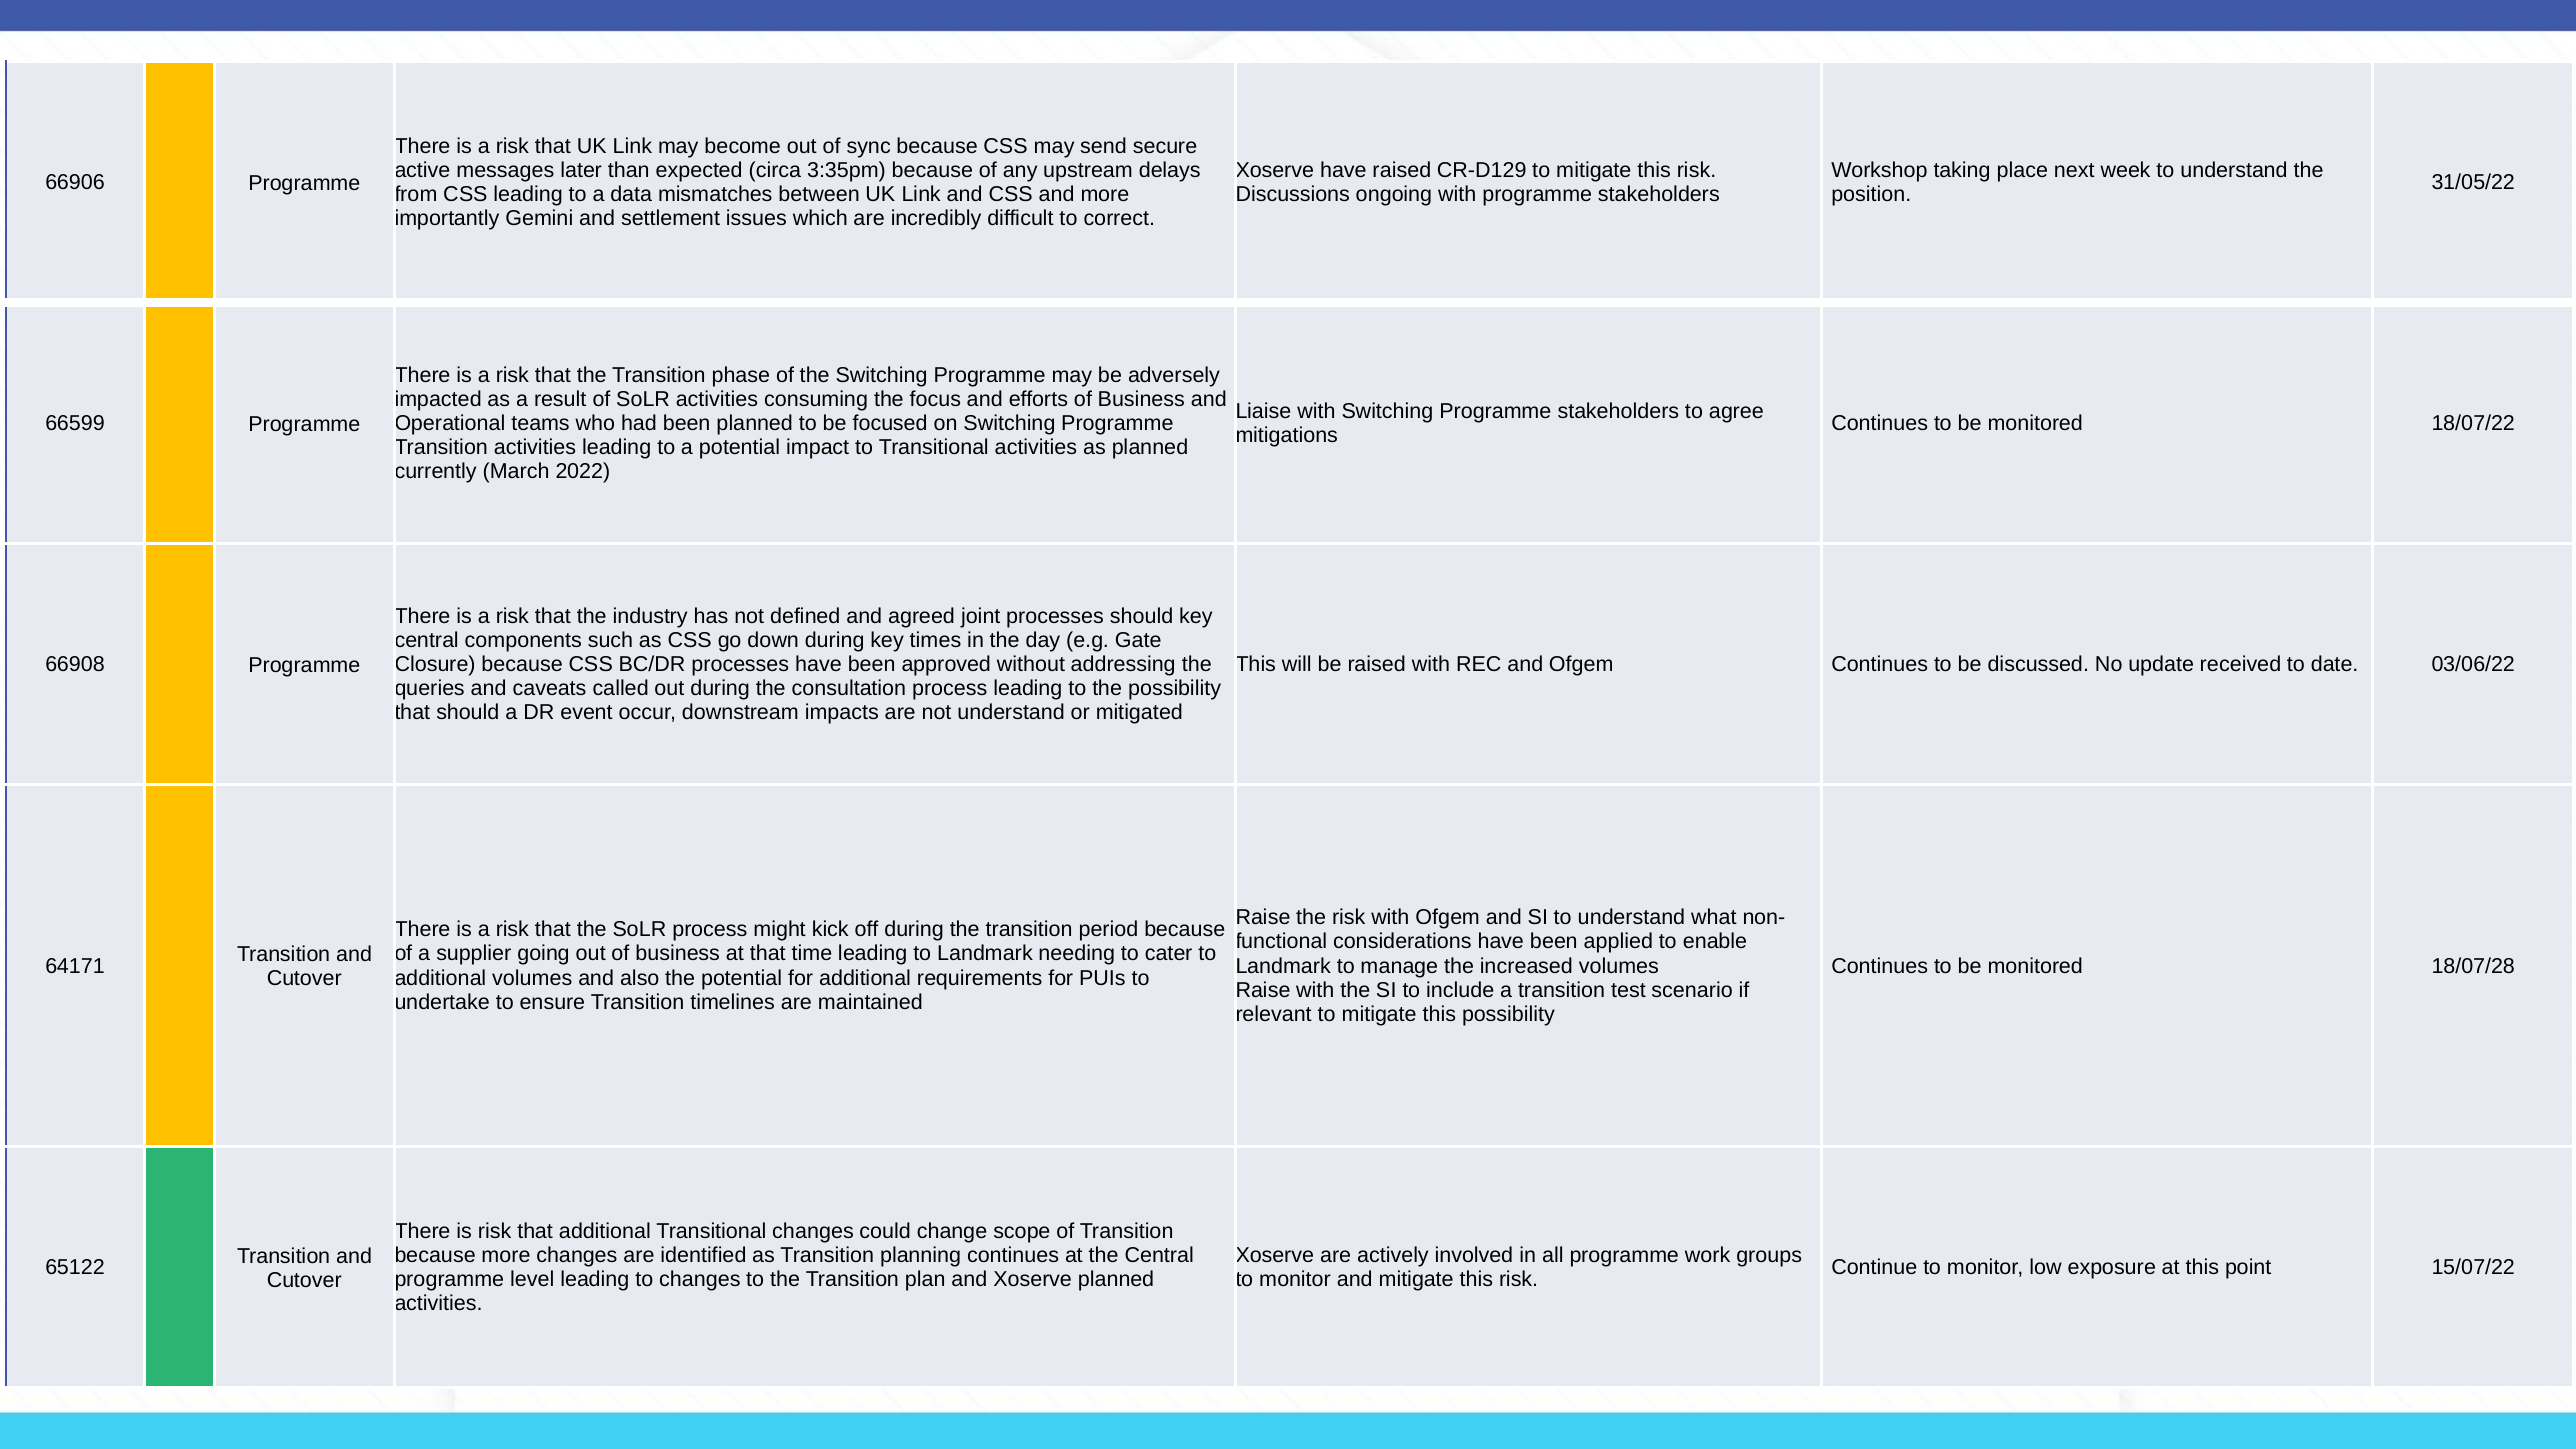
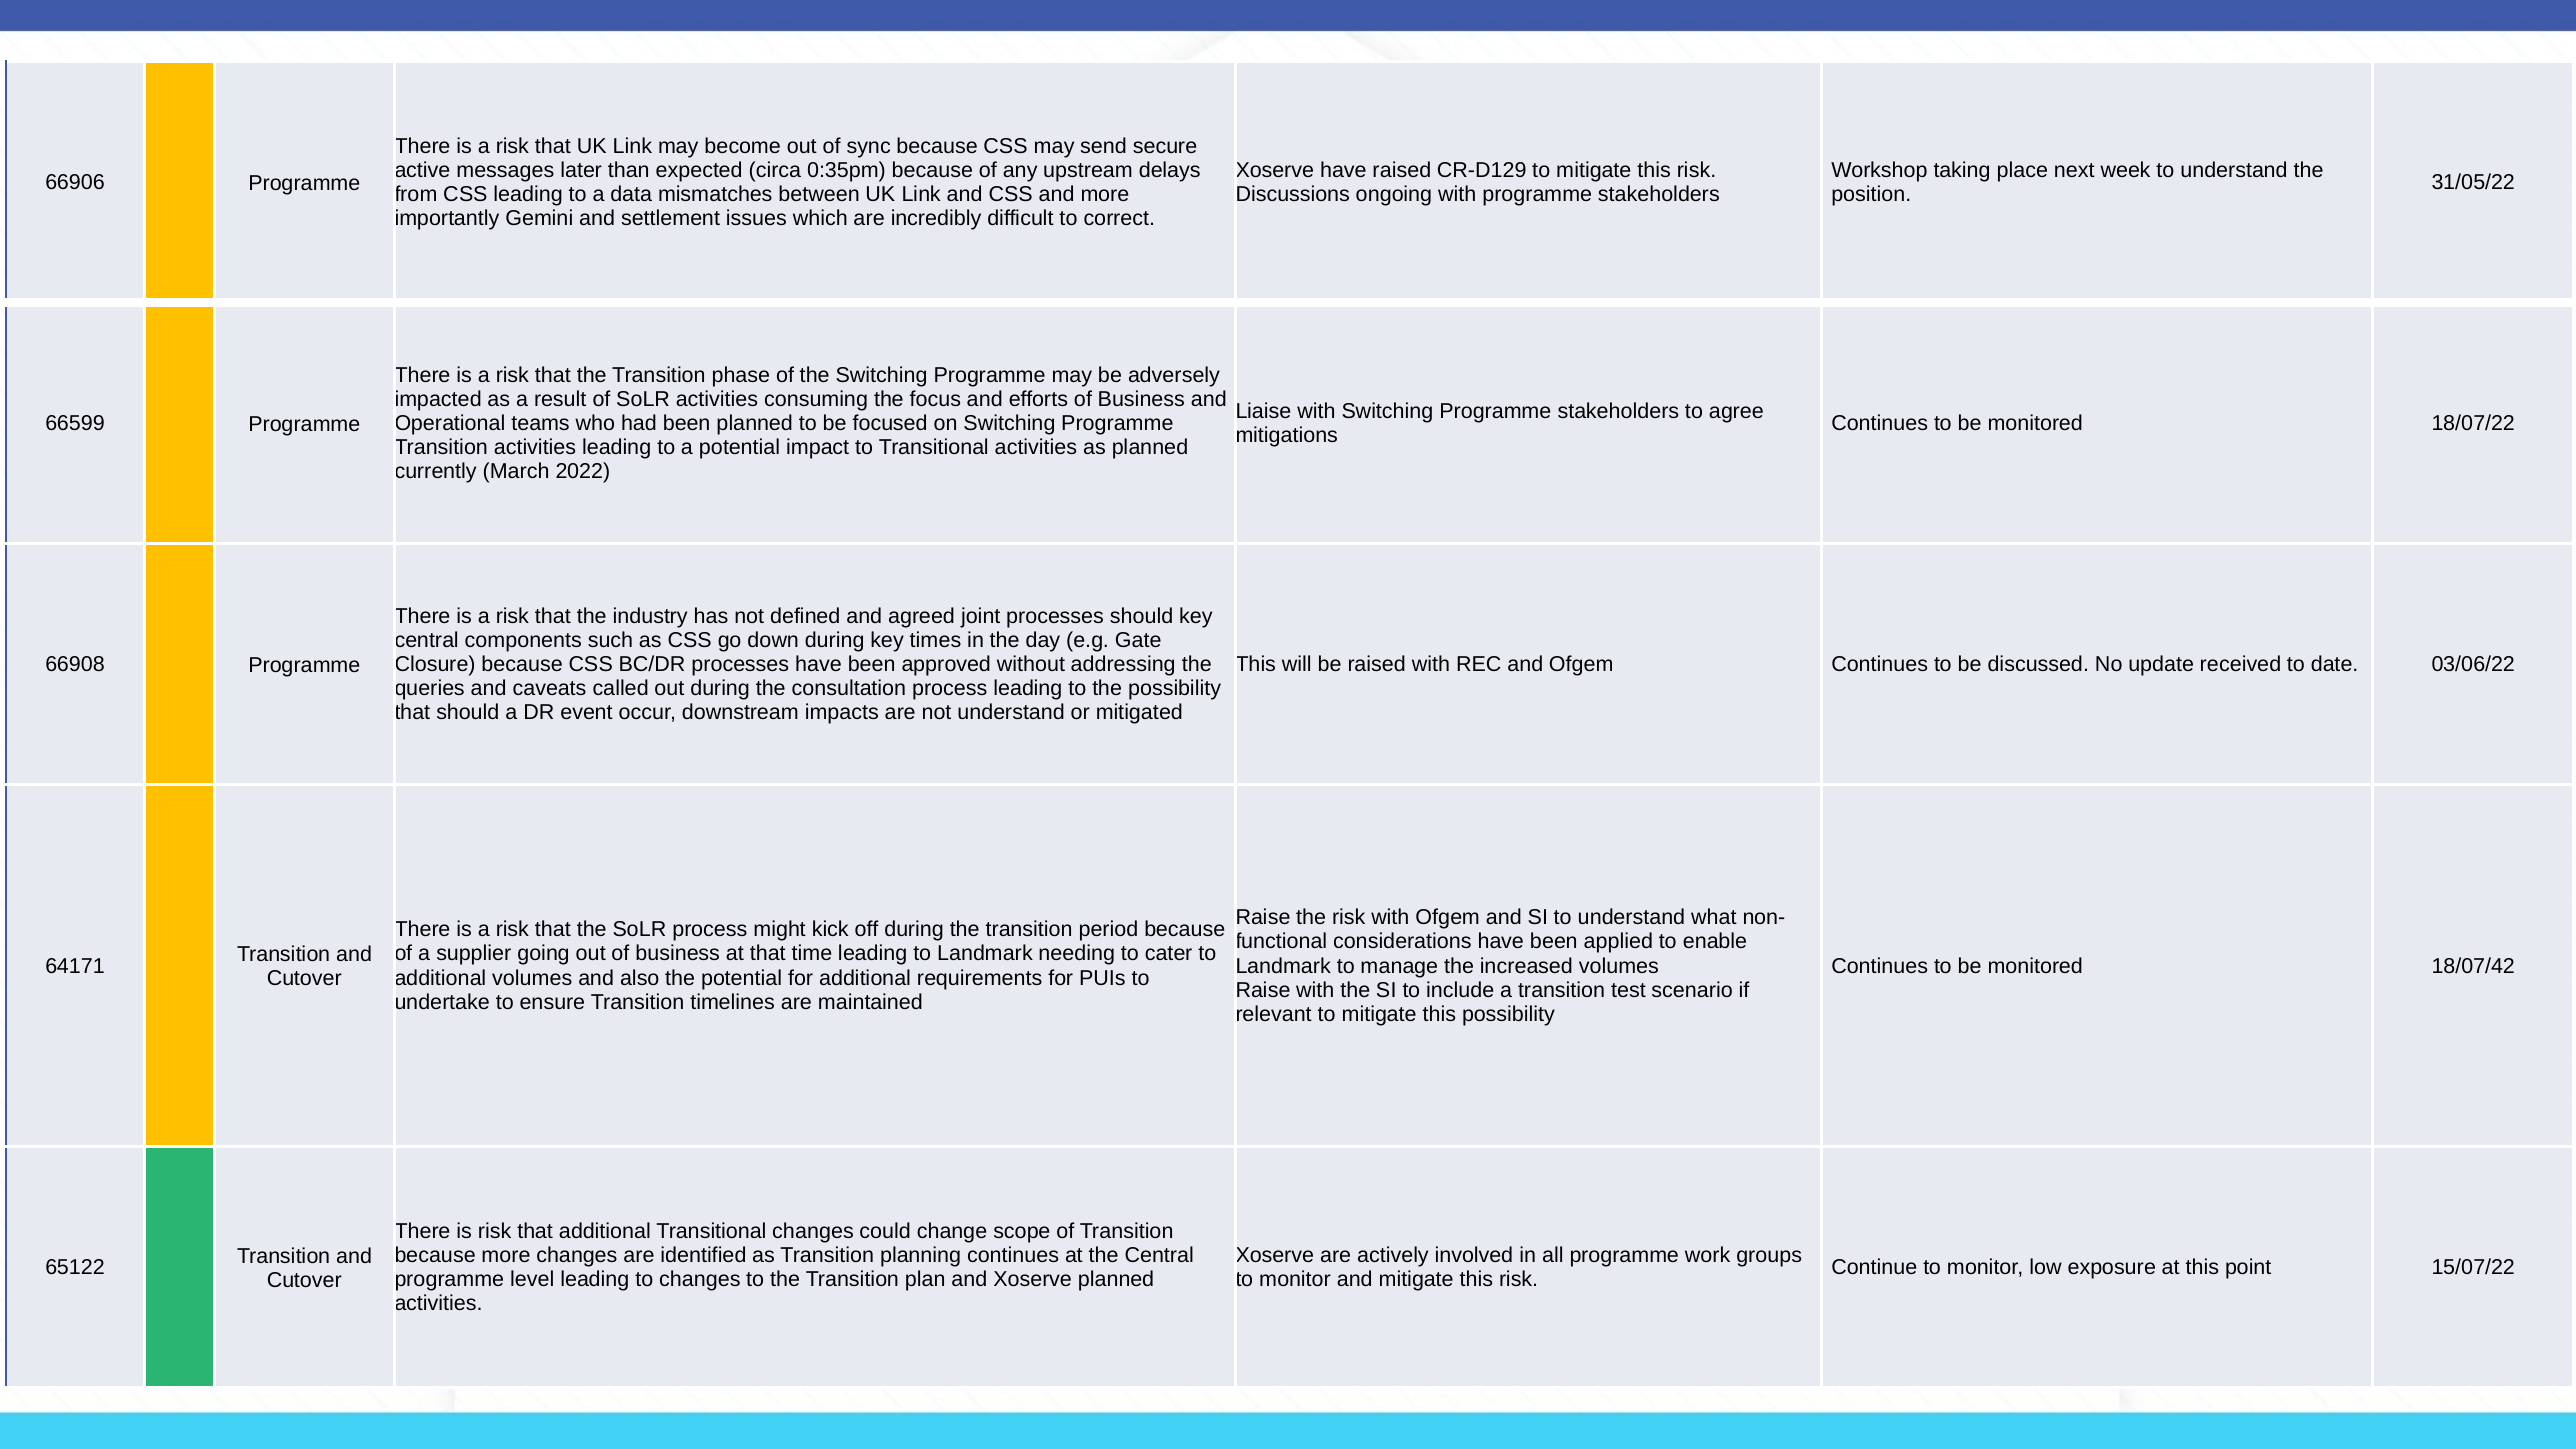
3:35pm: 3:35pm -> 0:35pm
18/07/28: 18/07/28 -> 18/07/42
